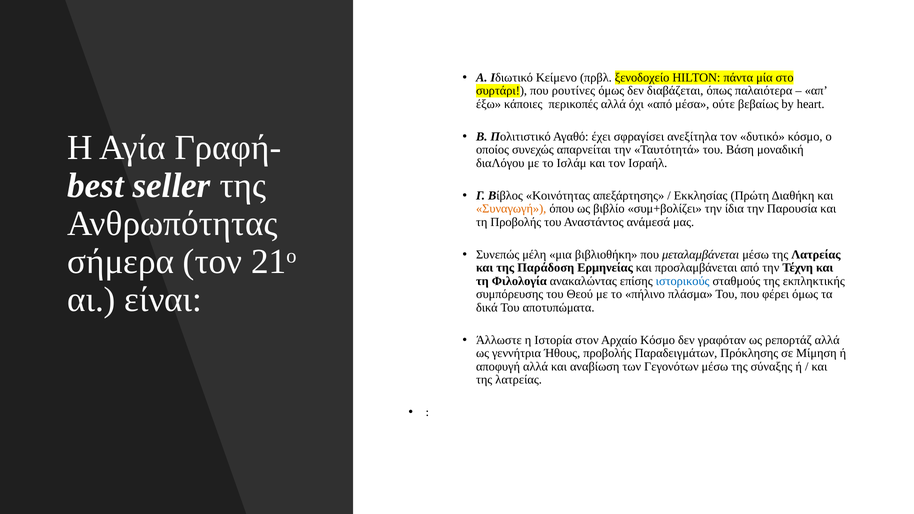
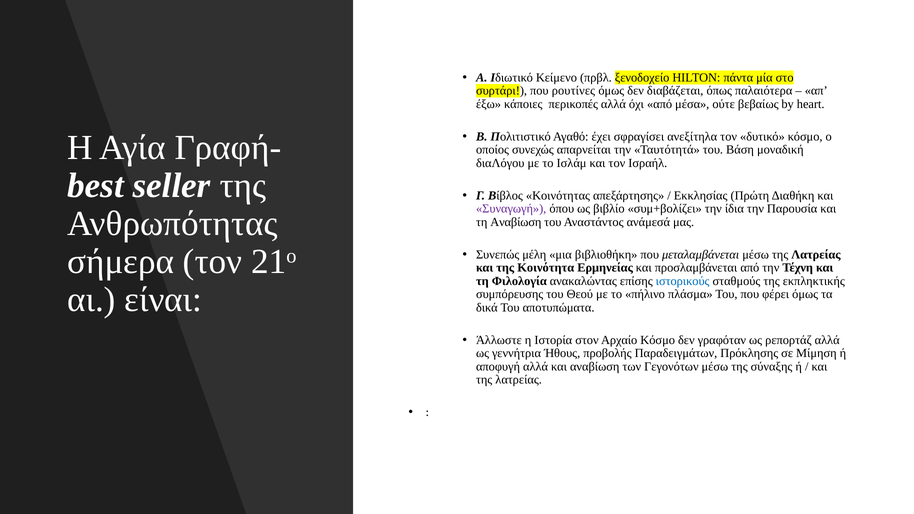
Συναγωγή colour: orange -> purple
τη Προβολής: Προβολής -> Αναβίωση
Παράδοση: Παράδοση -> Κοινότητα
